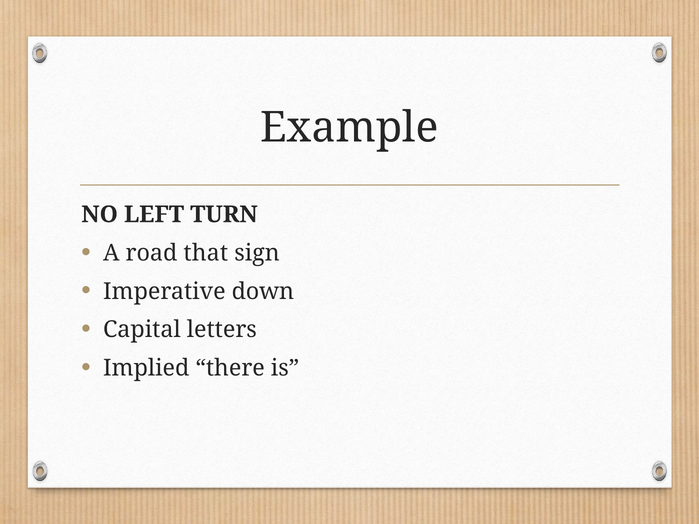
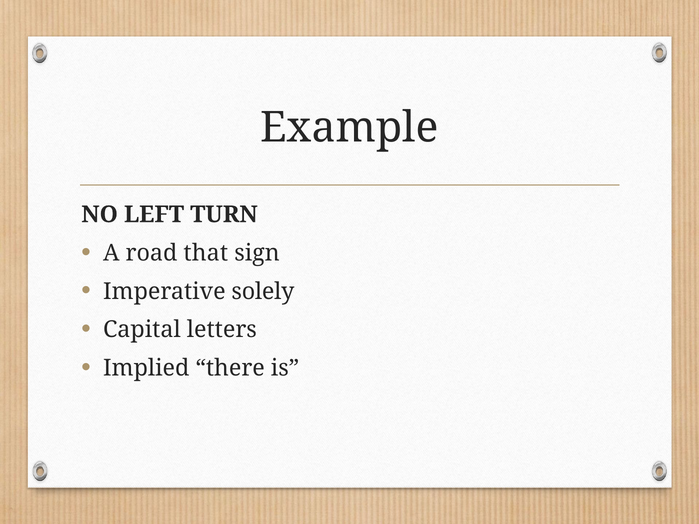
down: down -> solely
